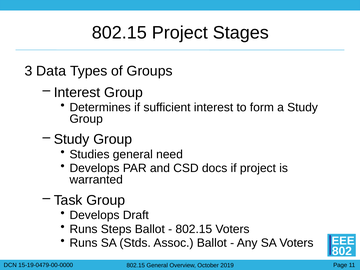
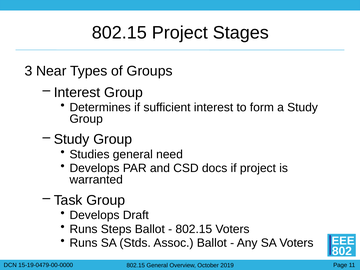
Data: Data -> Near
